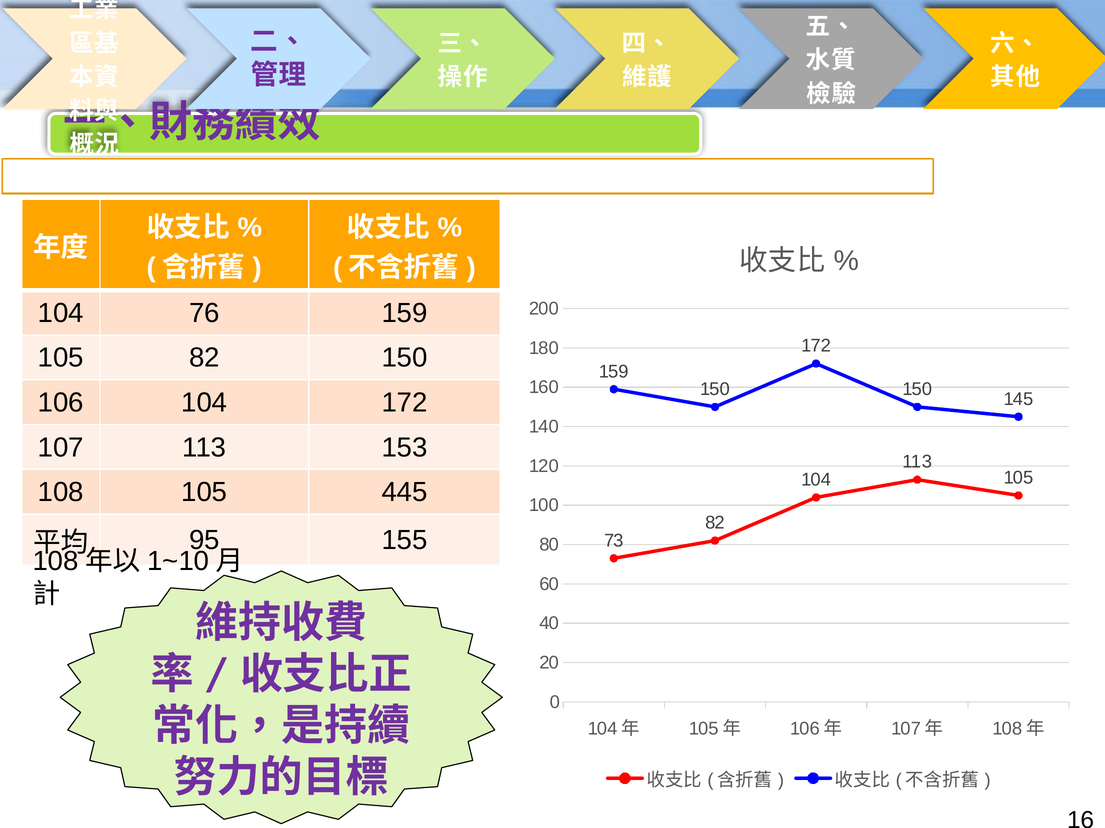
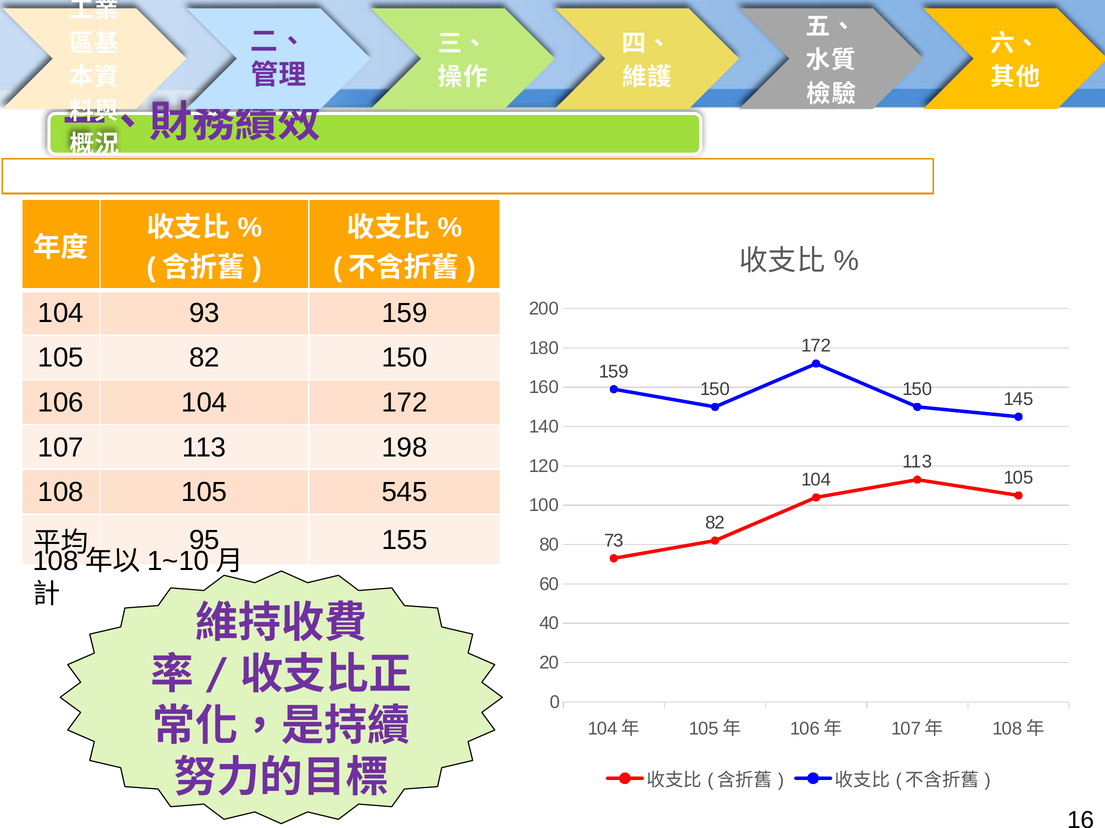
76: 76 -> 93
153: 153 -> 198
445: 445 -> 545
